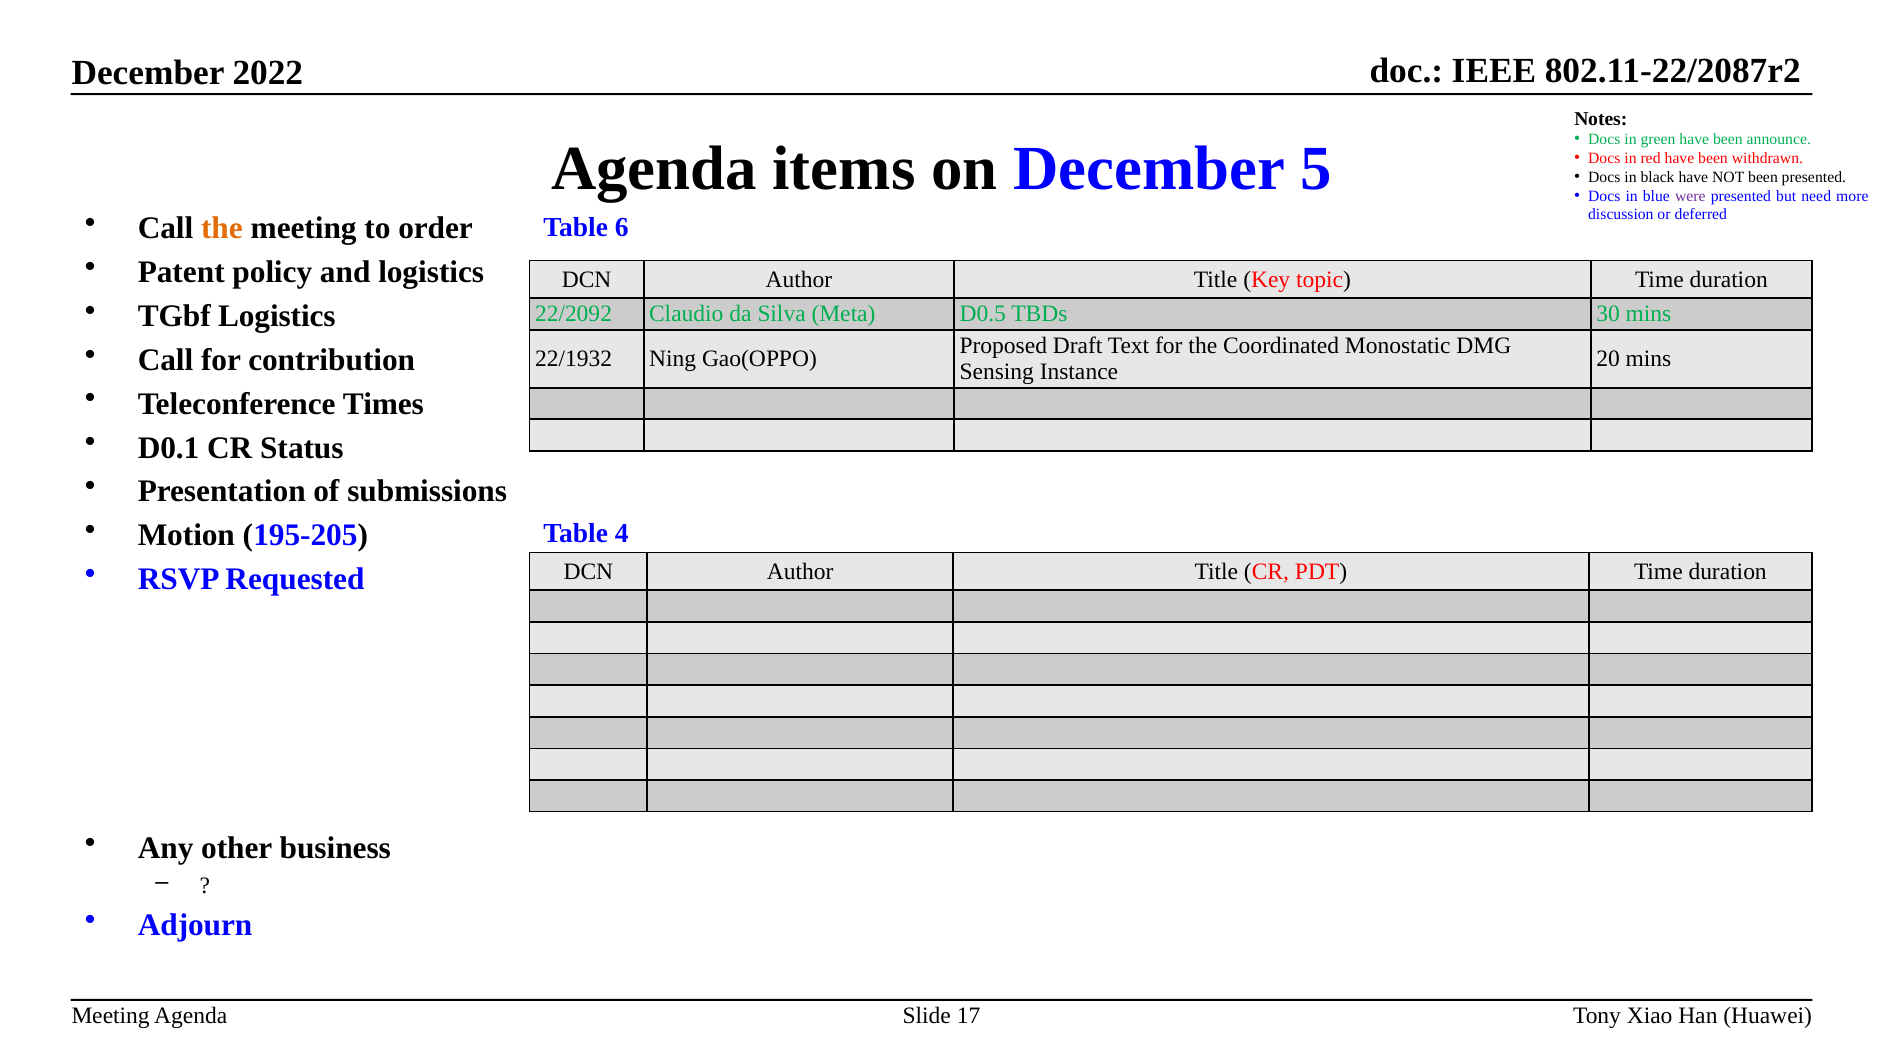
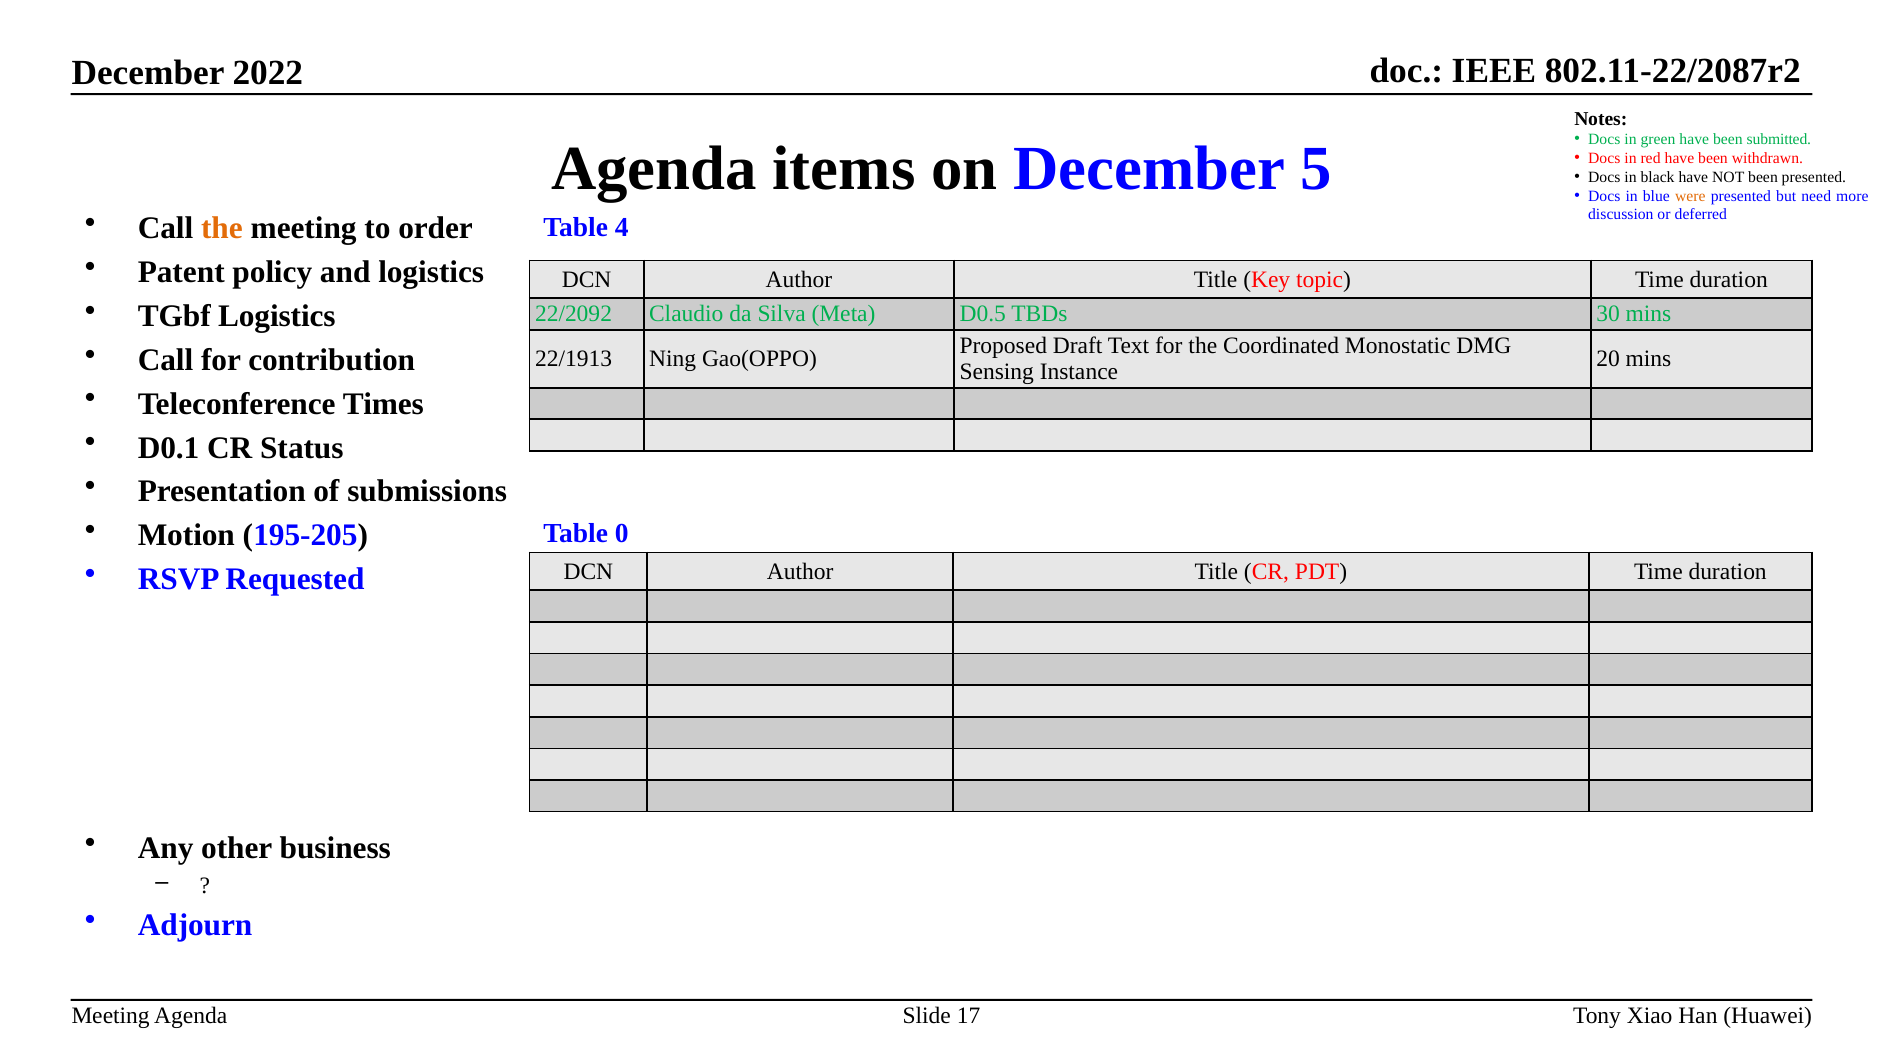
announce: announce -> submitted
were colour: purple -> orange
6: 6 -> 4
22/1932: 22/1932 -> 22/1913
4: 4 -> 0
